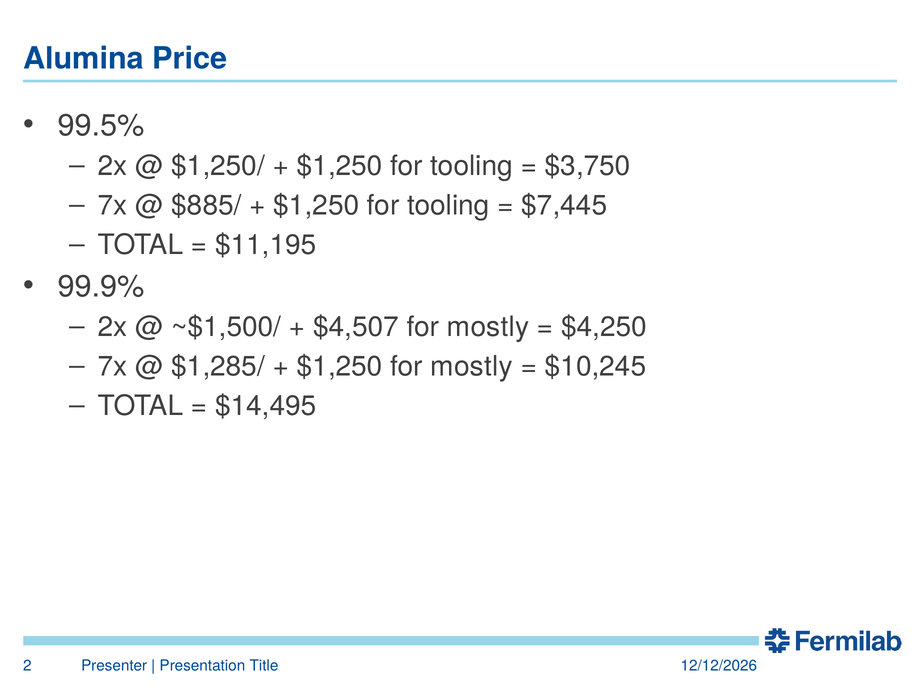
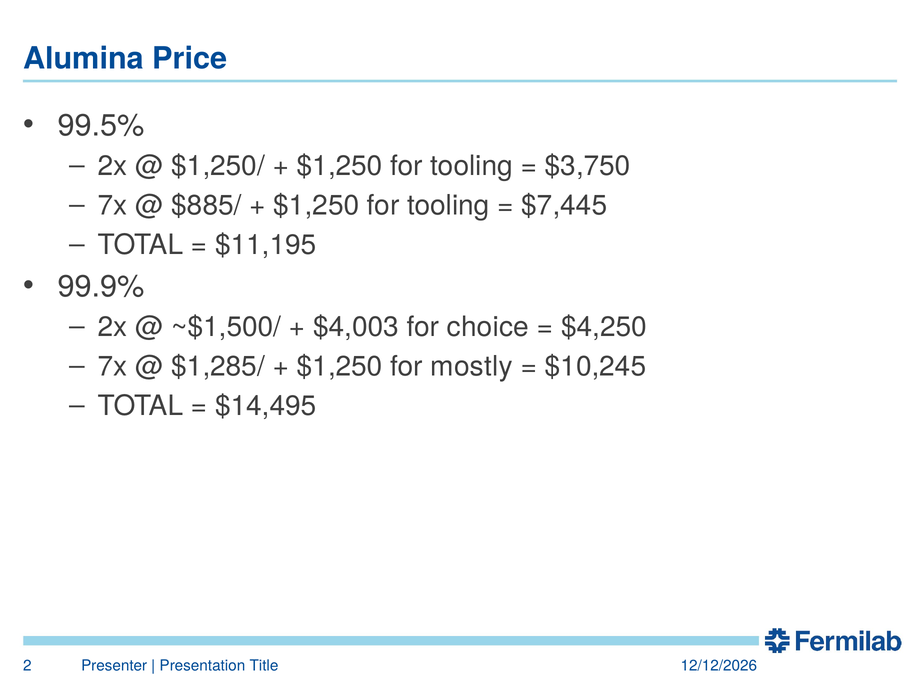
$4,507: $4,507 -> $4,003
mostly at (488, 327): mostly -> choice
